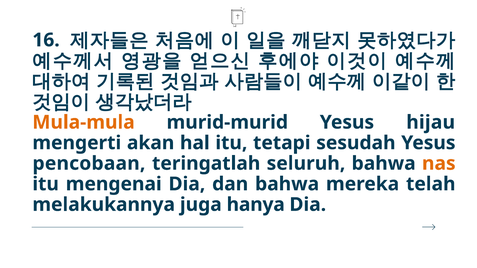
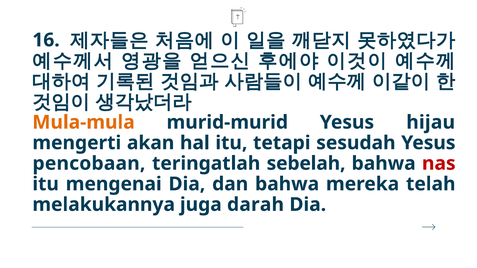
seluruh: seluruh -> sebelah
nas colour: orange -> red
hanya: hanya -> darah
